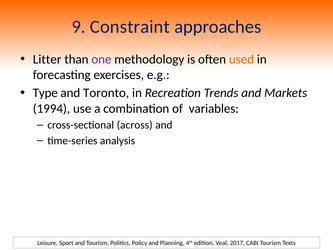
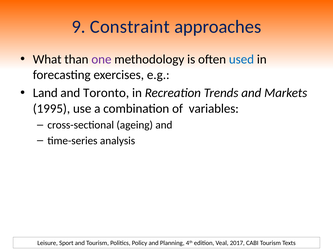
Litter: Litter -> What
used colour: orange -> blue
Type: Type -> Land
1994: 1994 -> 1995
across: across -> ageing
